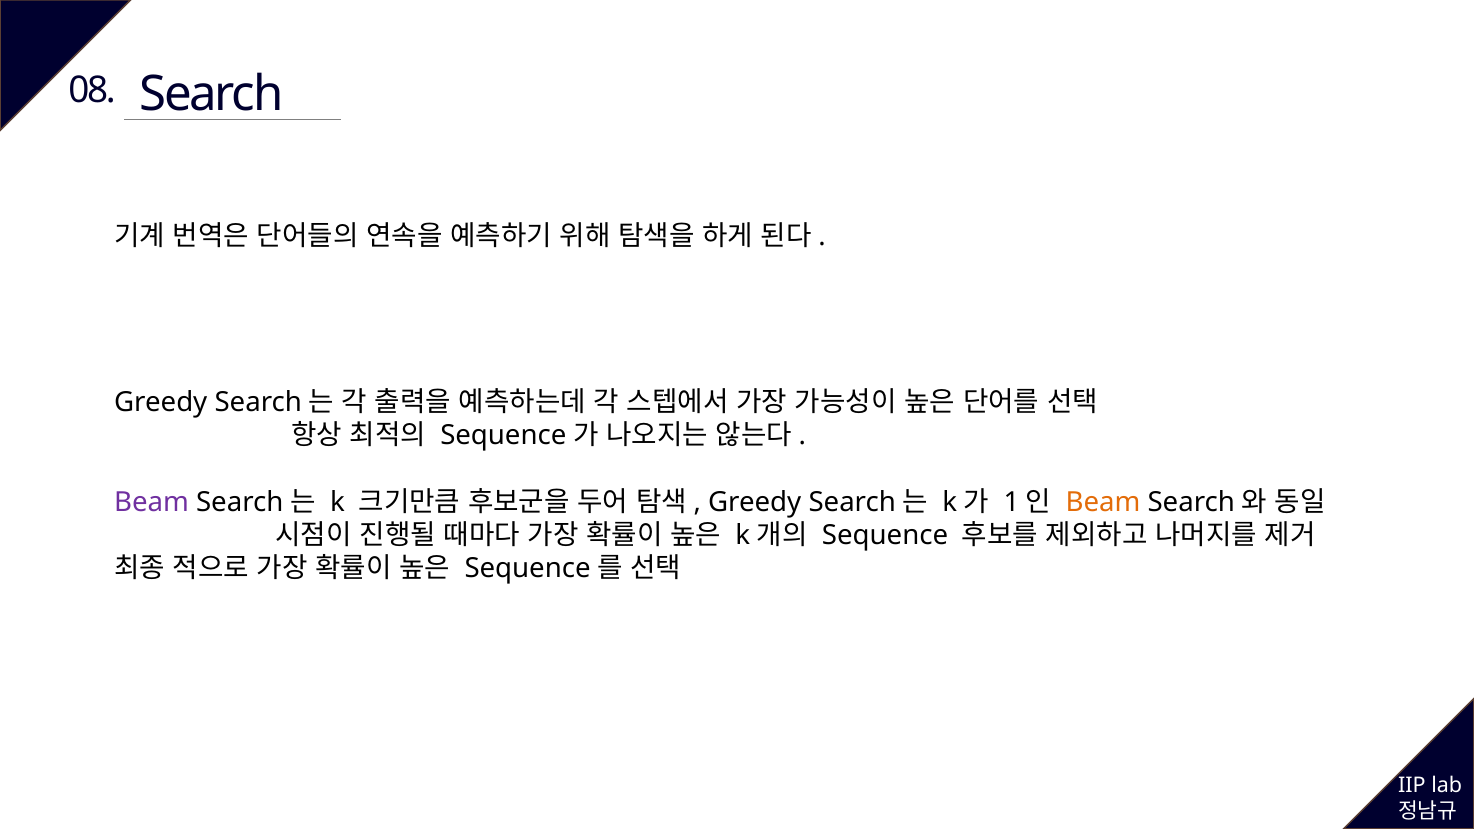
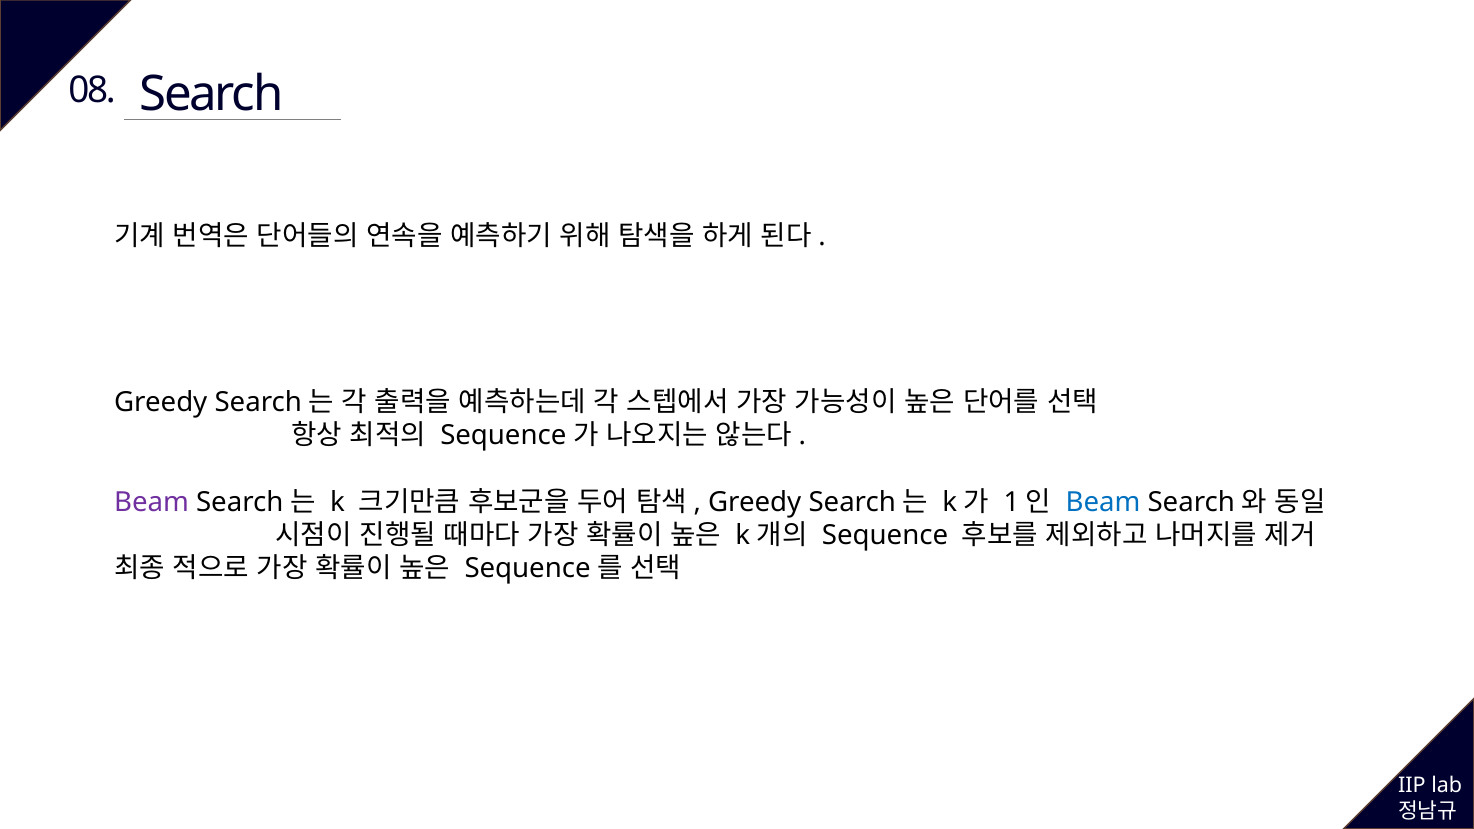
Beam at (1103, 502) colour: orange -> blue
